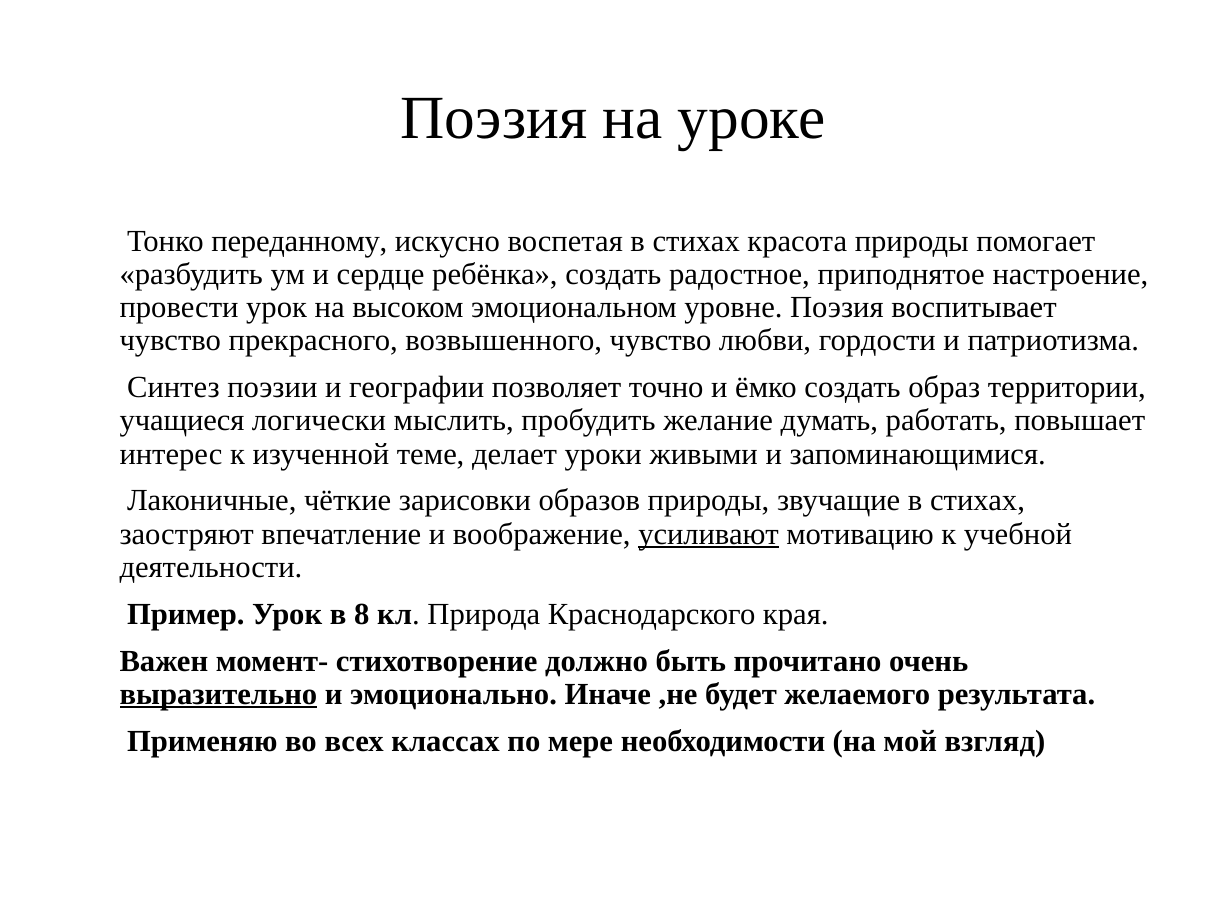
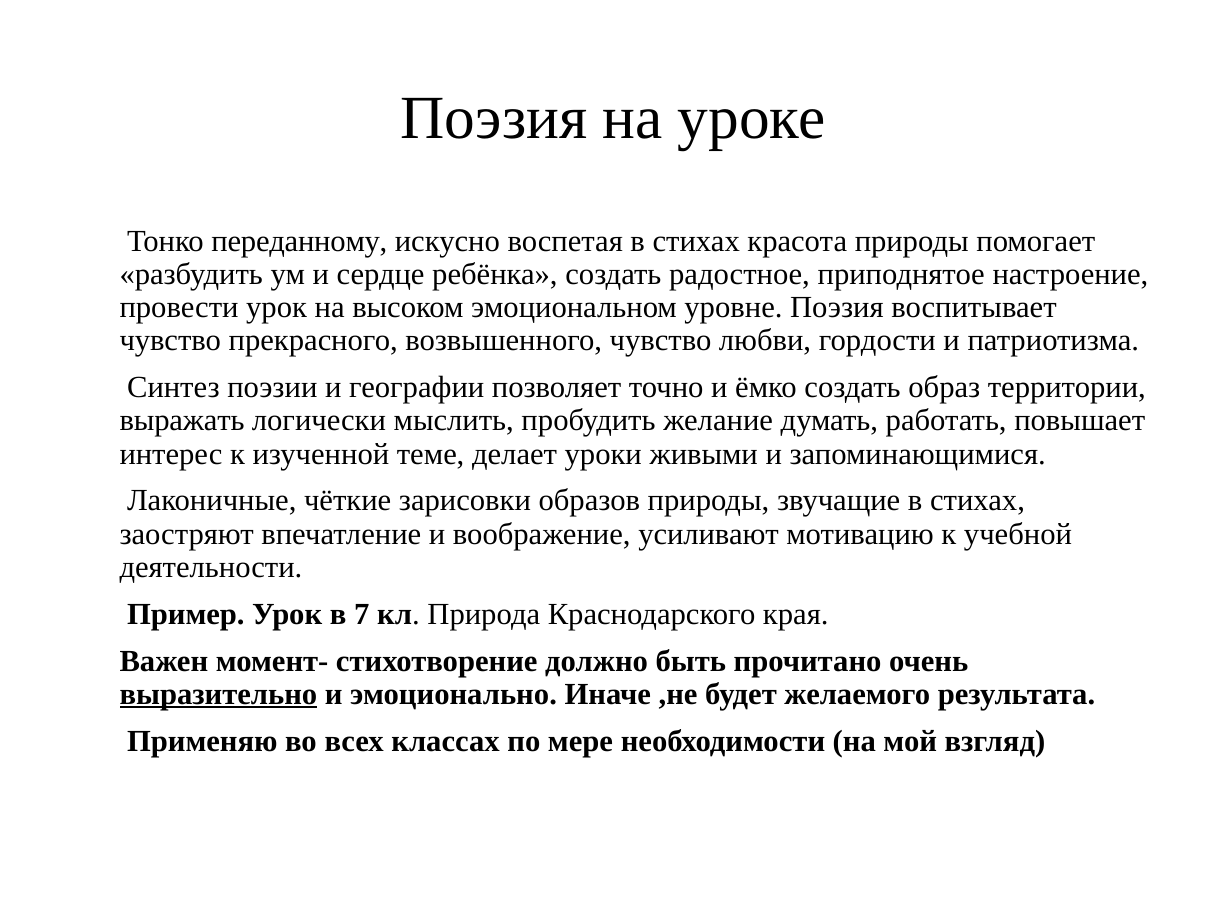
учащиеся: учащиеся -> выражать
усиливают underline: present -> none
8: 8 -> 7
